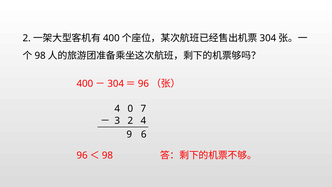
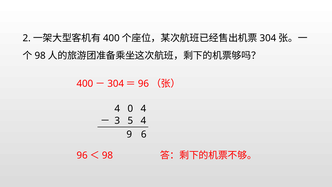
0 7: 7 -> 4
3 2: 2 -> 5
